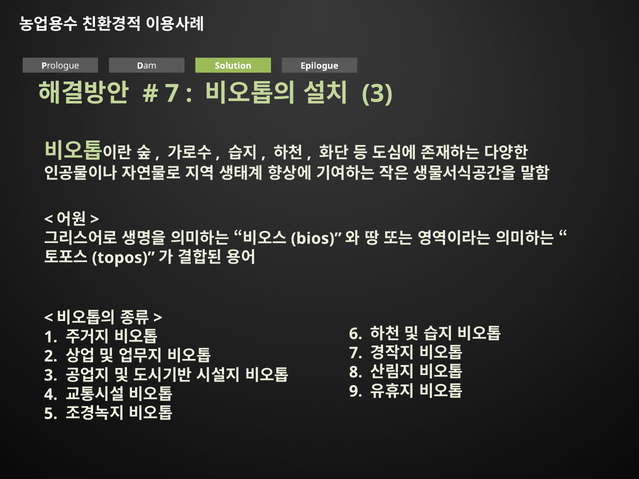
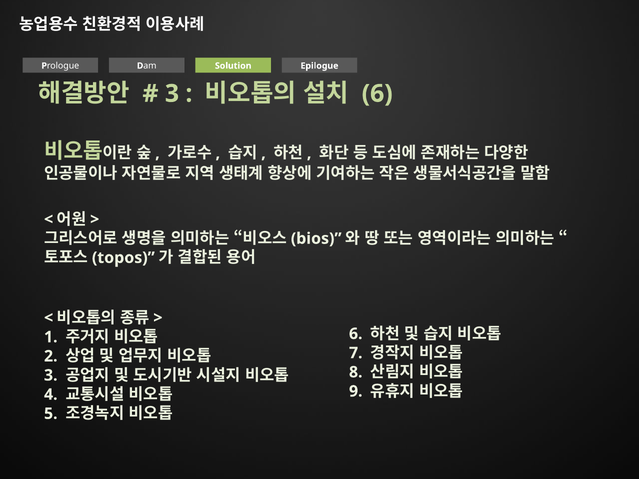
7 at (172, 94): 7 -> 3
3 at (377, 94): 3 -> 6
